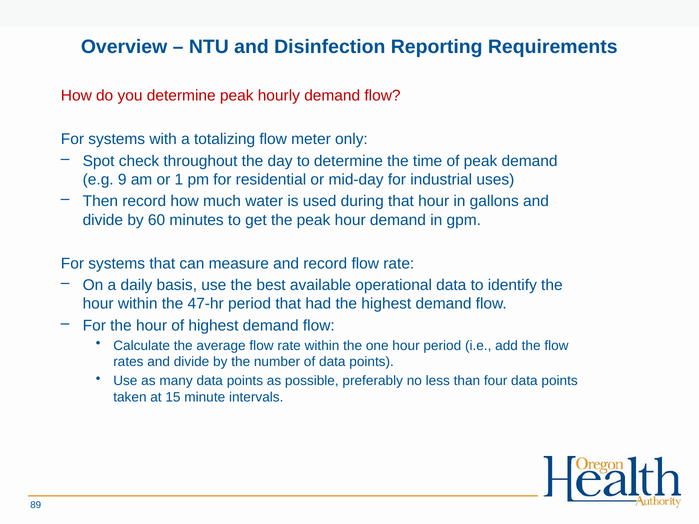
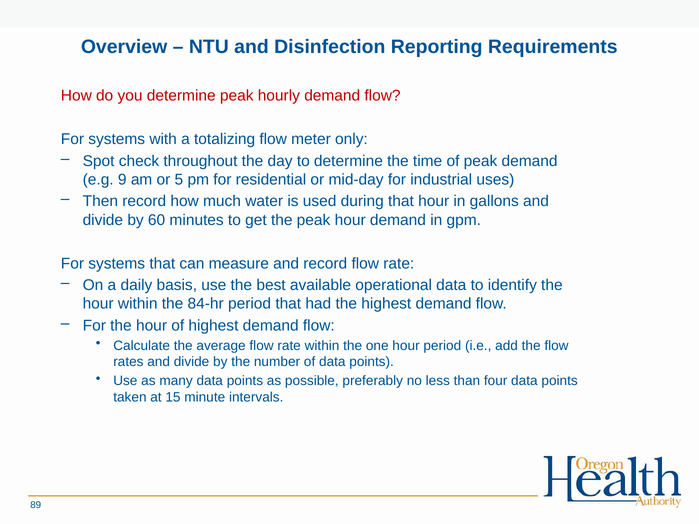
1: 1 -> 5
47-hr: 47-hr -> 84-hr
